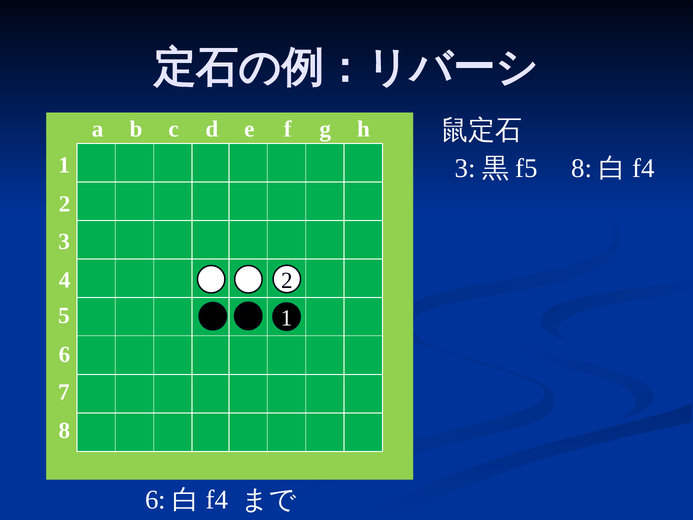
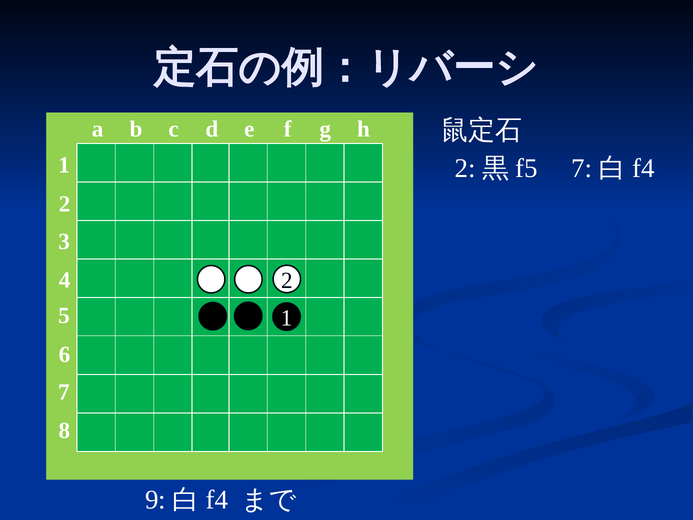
3 at (465, 168): 3 -> 2
8 at (582, 168): 8 -> 7
6 at (155, 500): 6 -> 9
